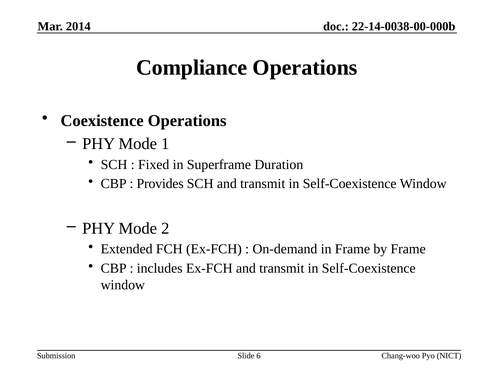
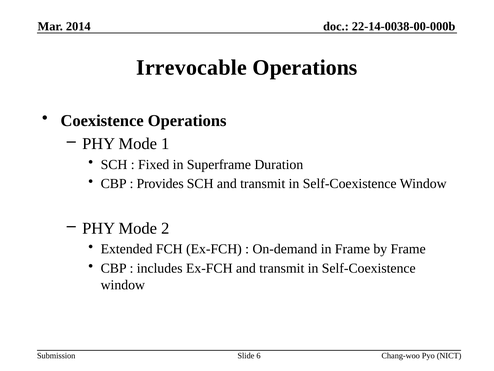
Compliance: Compliance -> Irrevocable
